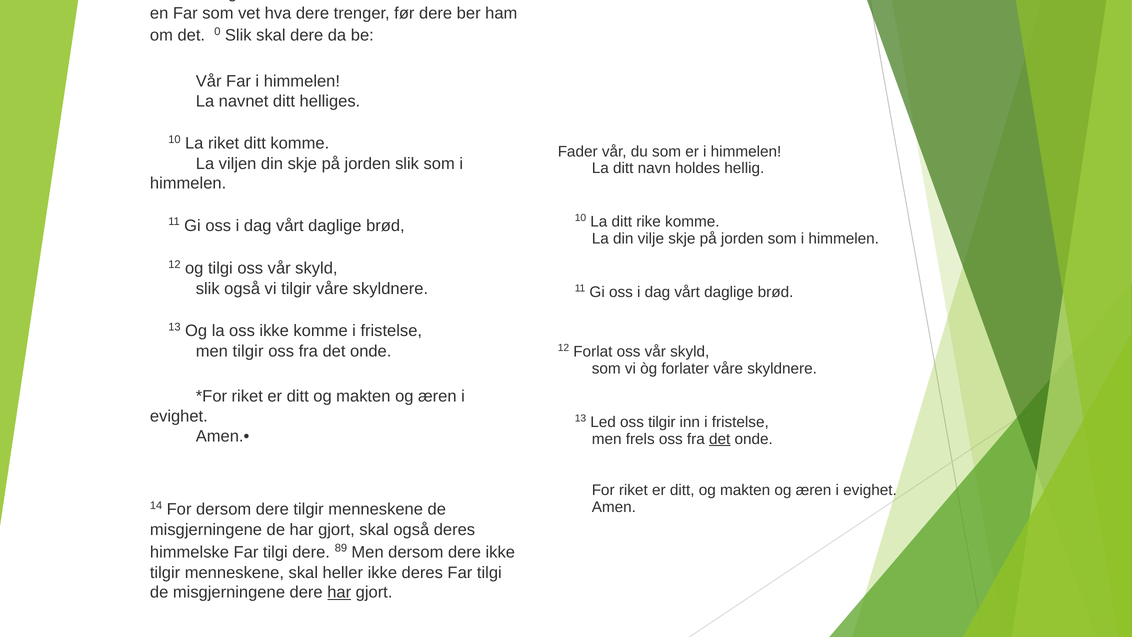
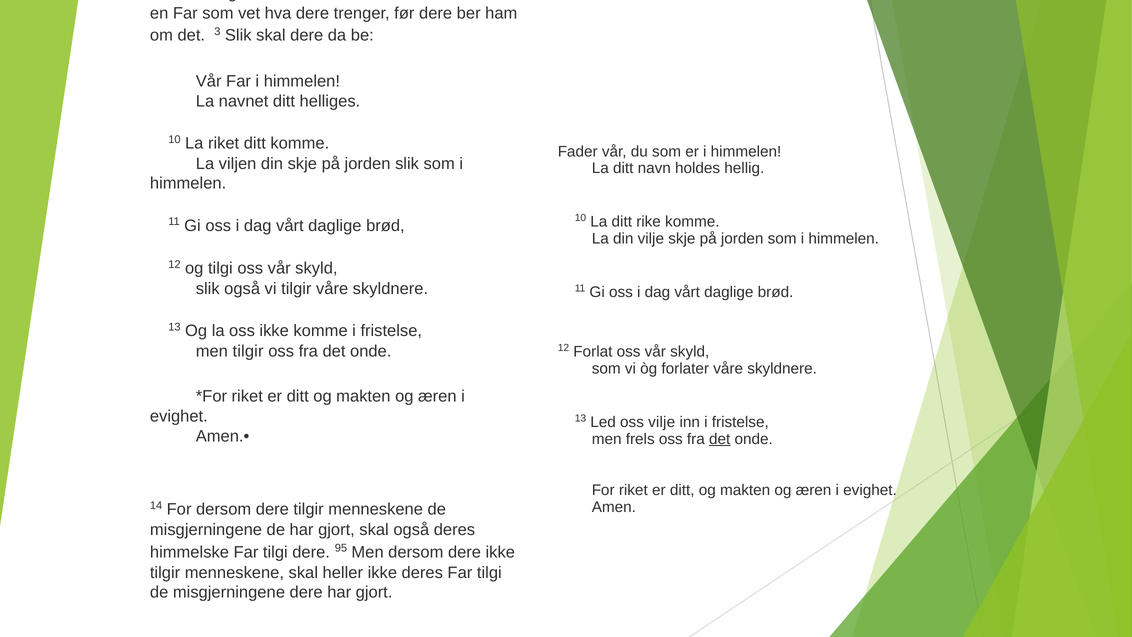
0: 0 -> 3
oss tilgir: tilgir -> vilje
89: 89 -> 95
har at (339, 592) underline: present -> none
